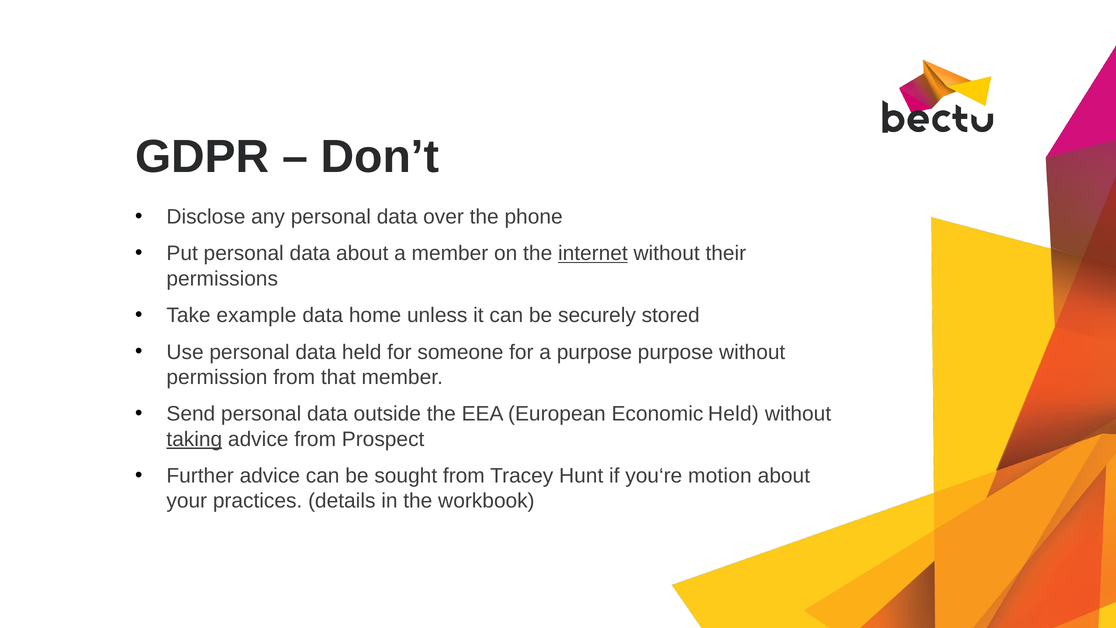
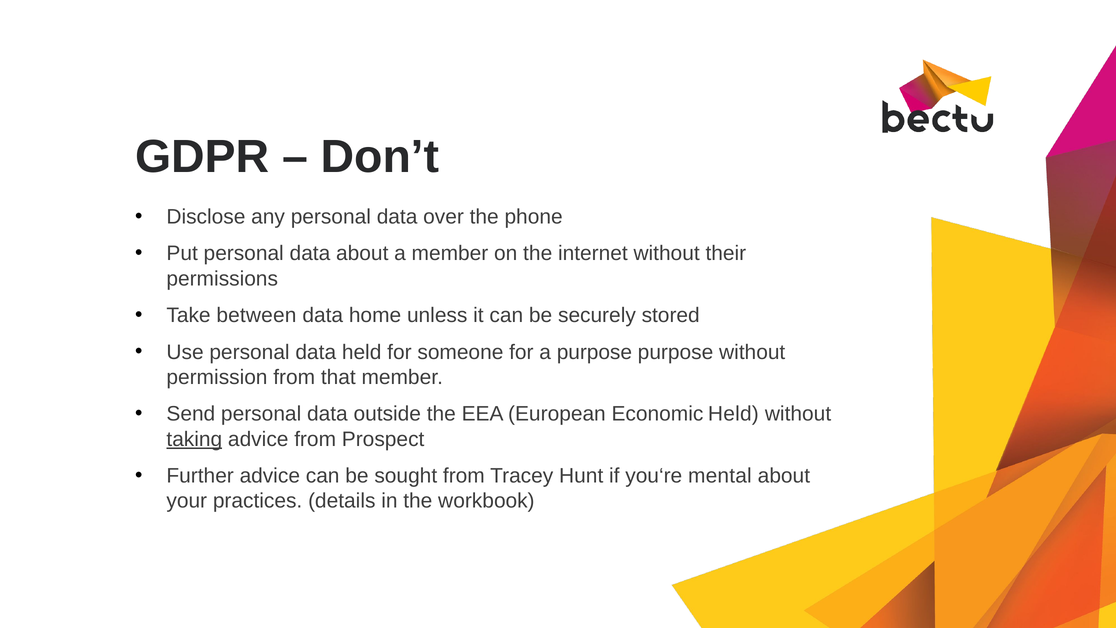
internet underline: present -> none
example: example -> between
motion: motion -> mental
